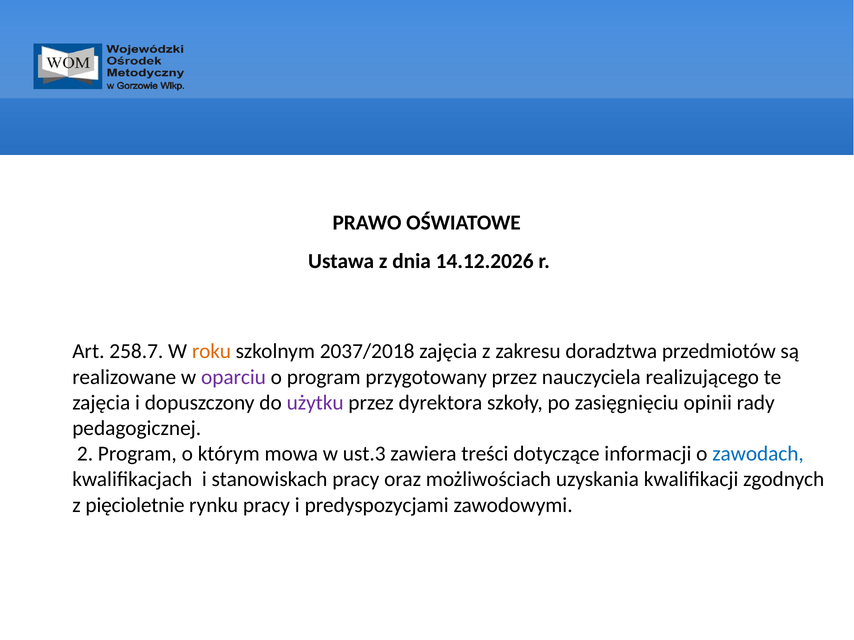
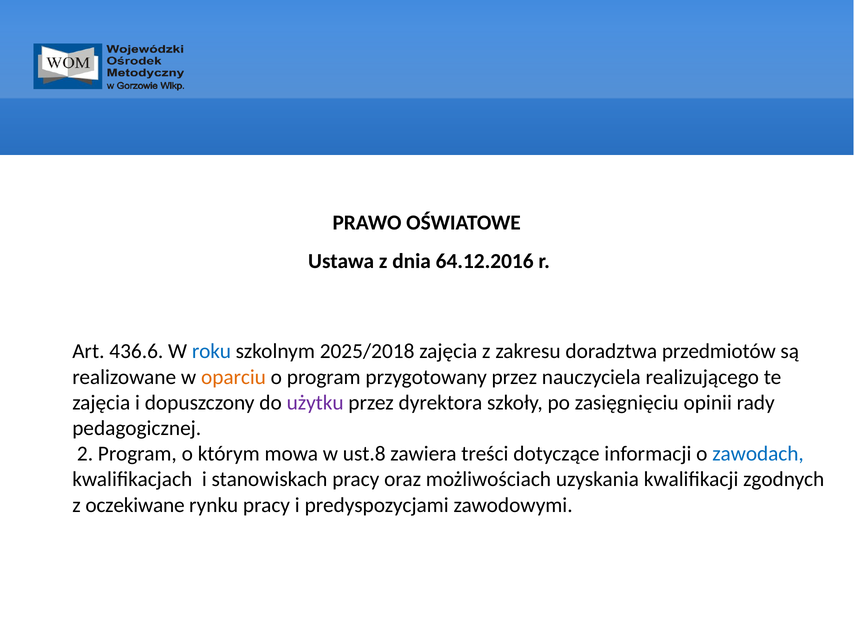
14.12.2026: 14.12.2026 -> 64.12.2016
258.7: 258.7 -> 436.6
roku colour: orange -> blue
2037/2018: 2037/2018 -> 2025/2018
oparciu colour: purple -> orange
ust.3: ust.3 -> ust.8
pięcioletnie: pięcioletnie -> oczekiwane
